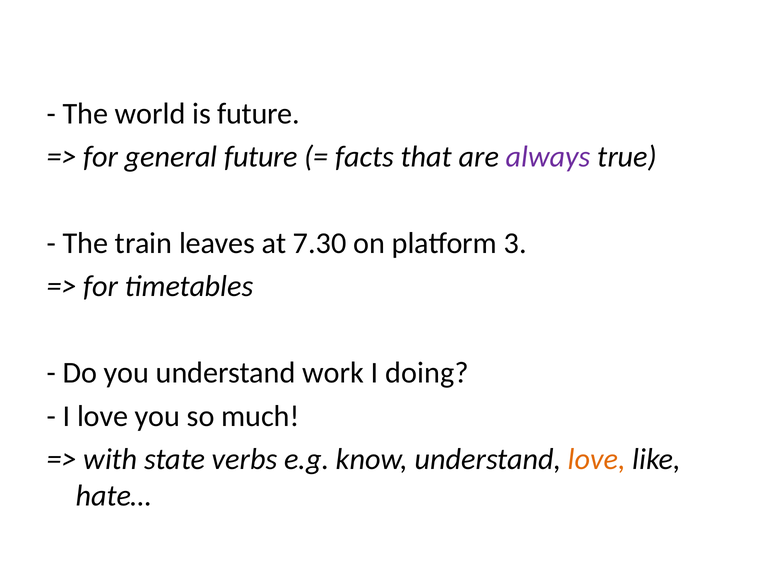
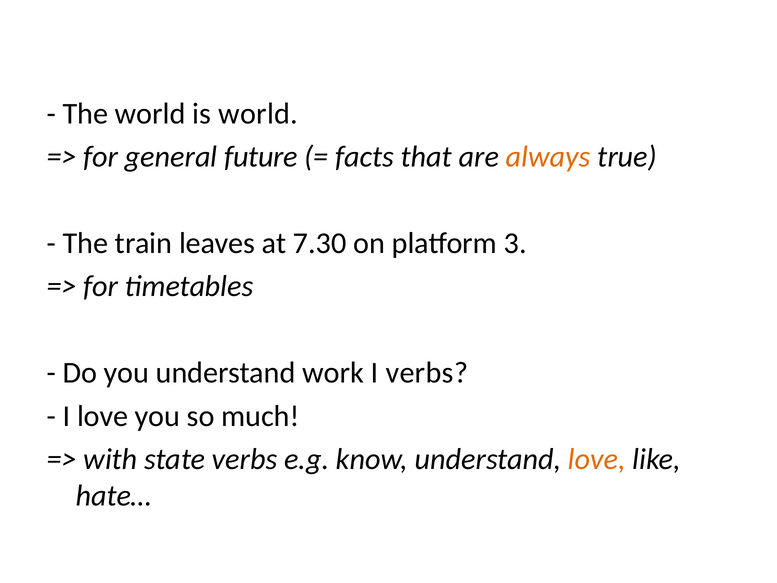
is future: future -> world
always colour: purple -> orange
I doing: doing -> verbs
